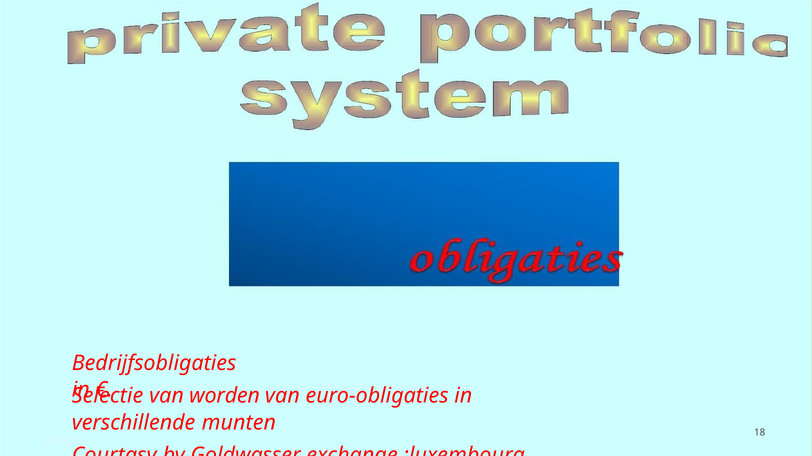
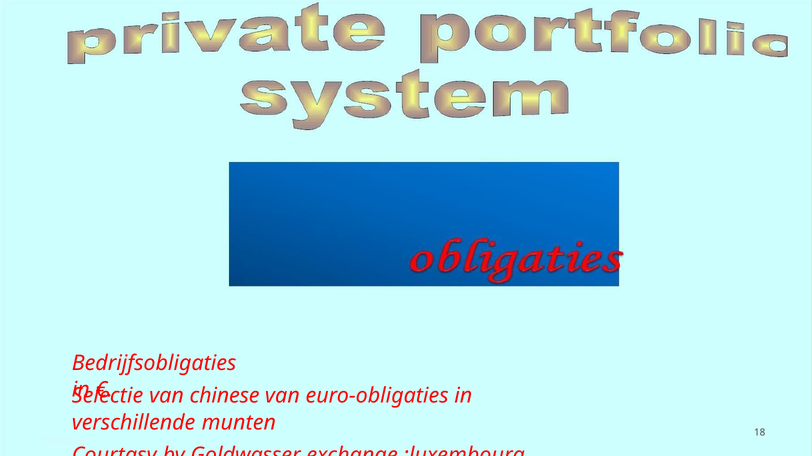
worden: worden -> chinese
